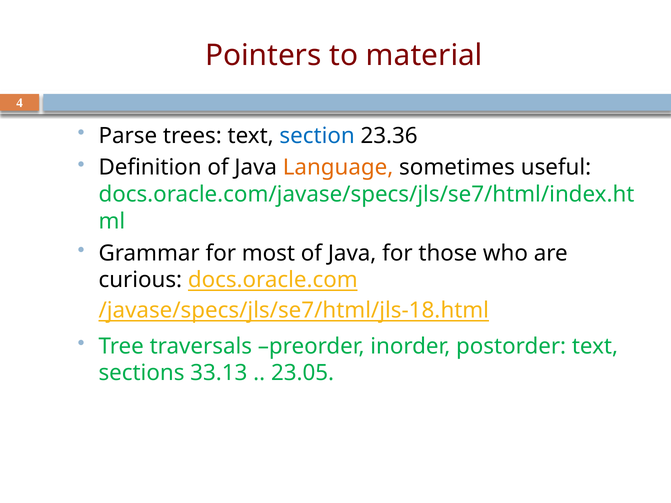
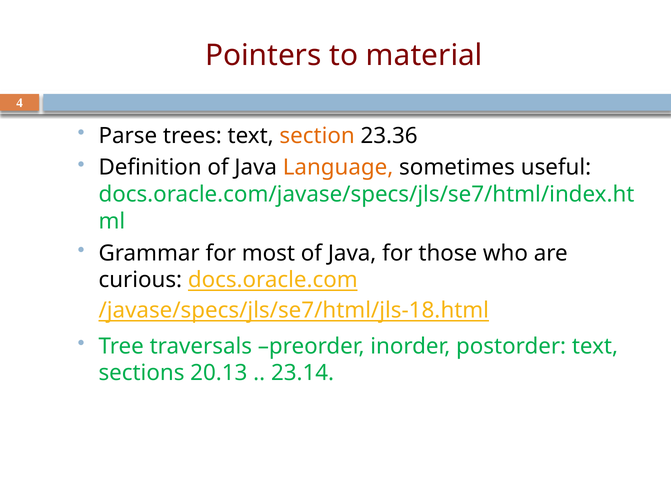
section colour: blue -> orange
33.13: 33.13 -> 20.13
23.05: 23.05 -> 23.14
